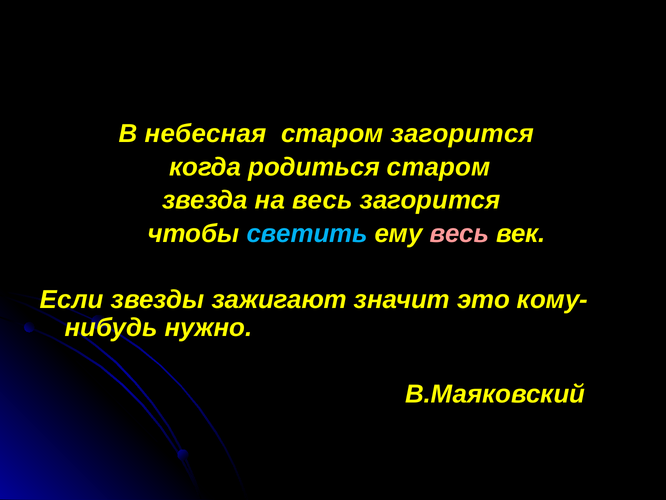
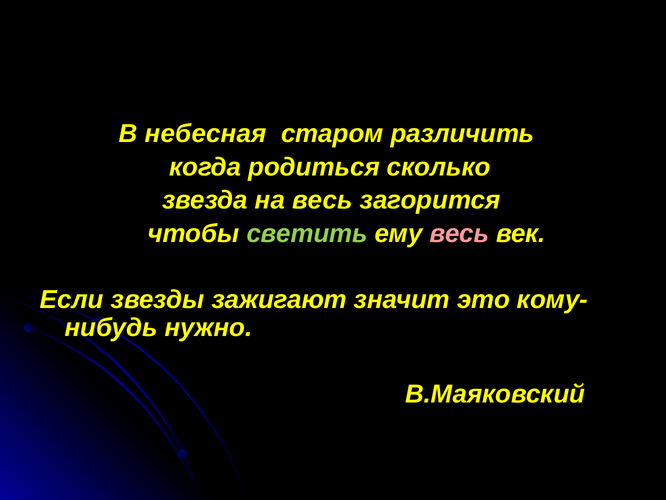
старом загорится: загорится -> различить
родиться старом: старом -> сколько
светить colour: light blue -> light green
